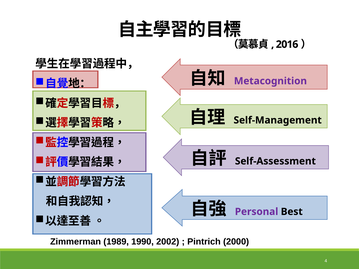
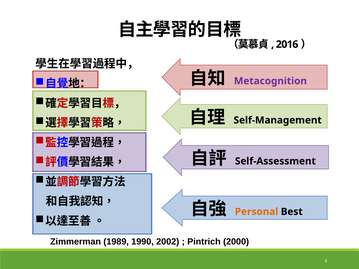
Personal colour: purple -> orange
